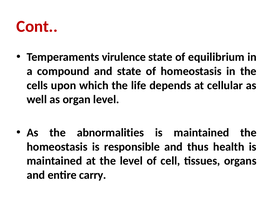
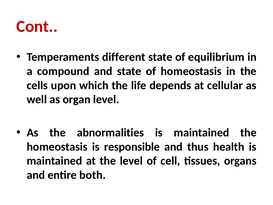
virulence: virulence -> different
carry: carry -> both
